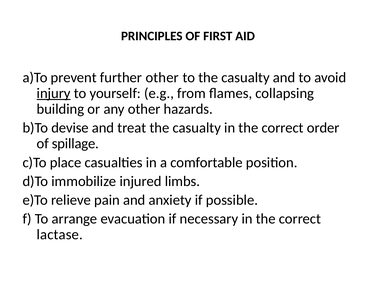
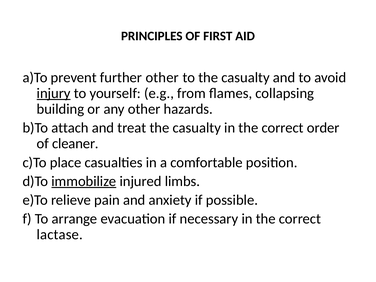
devise: devise -> attach
spillage: spillage -> cleaner
immobilize underline: none -> present
